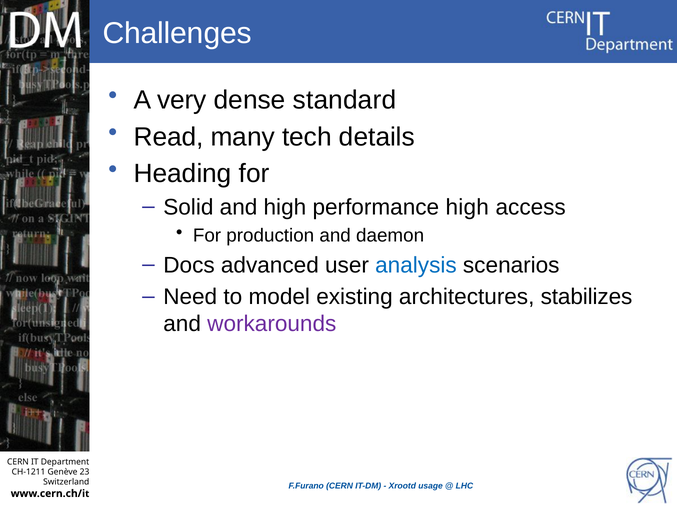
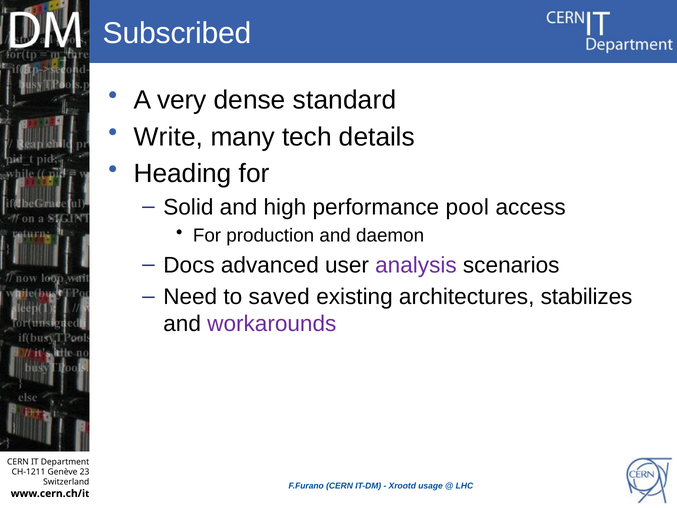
Challenges: Challenges -> Subscribed
Read: Read -> Write
performance high: high -> pool
analysis colour: blue -> purple
model: model -> saved
